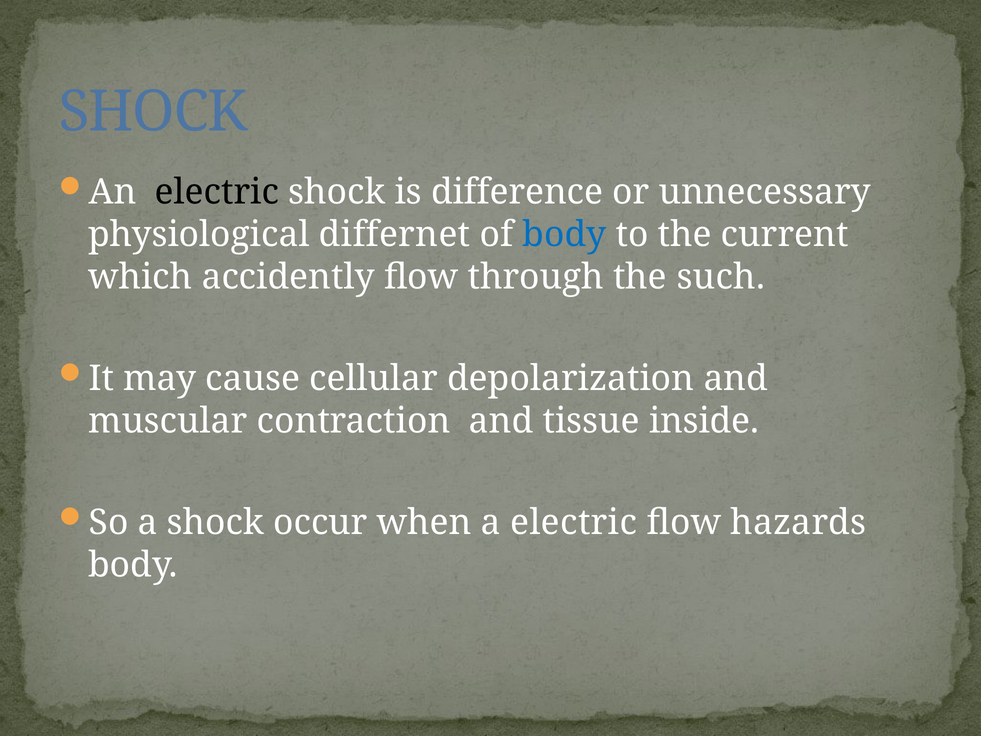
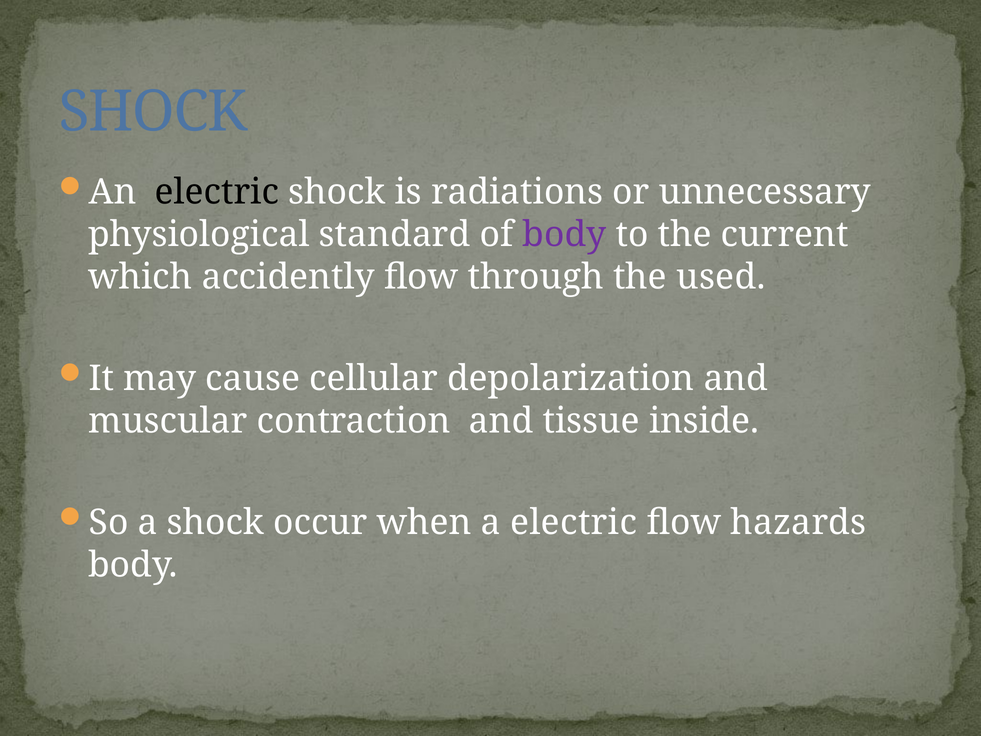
difference: difference -> radiations
differnet: differnet -> standard
body at (564, 235) colour: blue -> purple
such: such -> used
